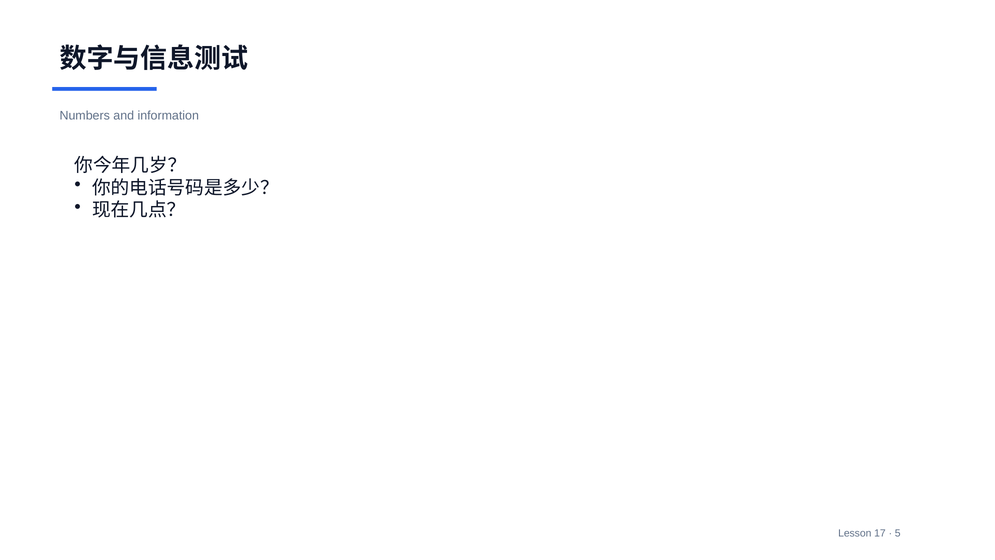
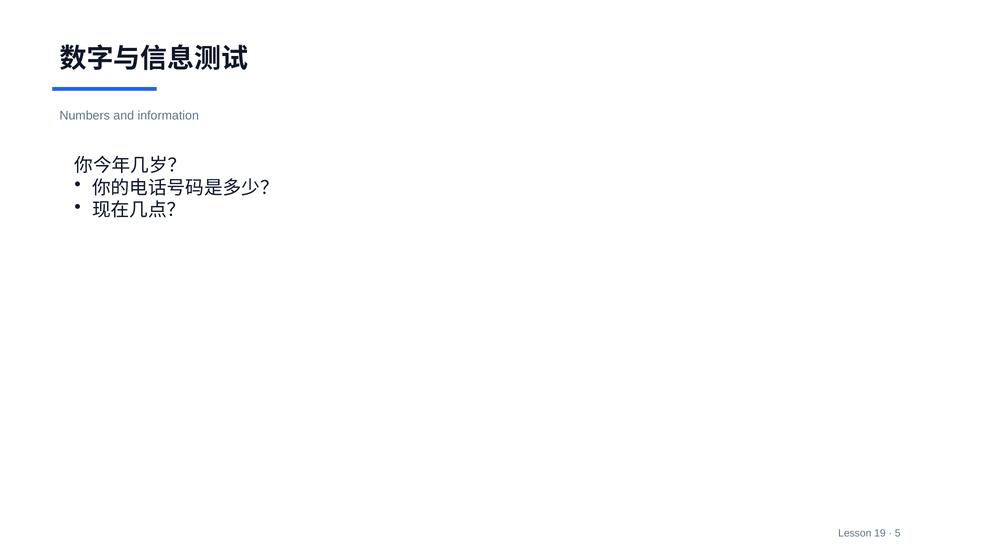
17: 17 -> 19
